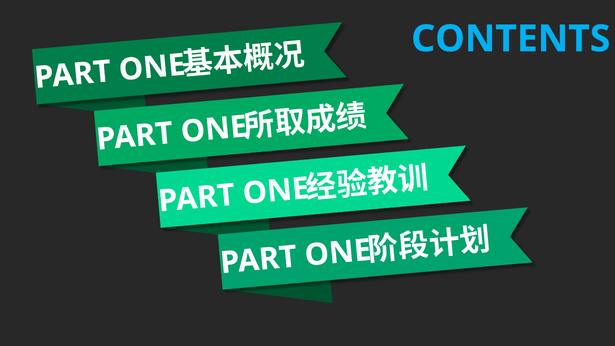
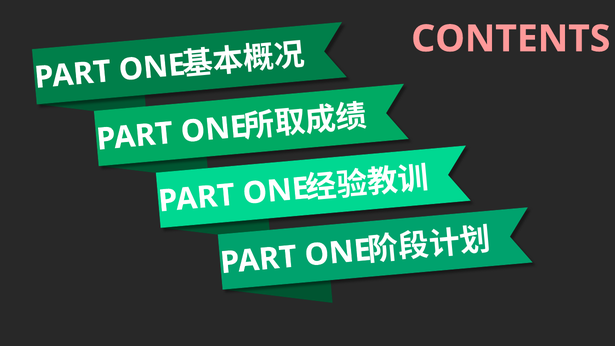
CONTENTS colour: light blue -> pink
